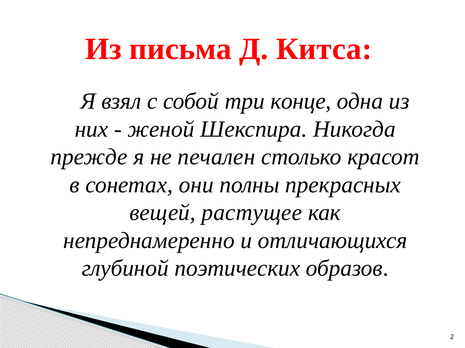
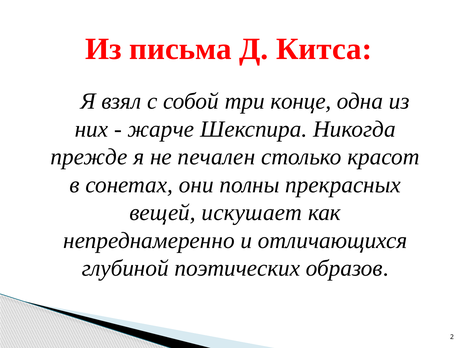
женой: женой -> жарче
растущее: растущее -> искушает
